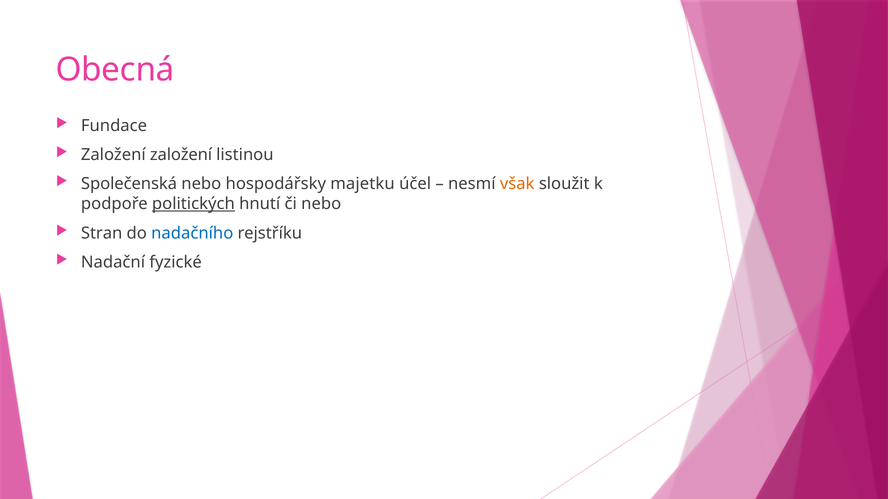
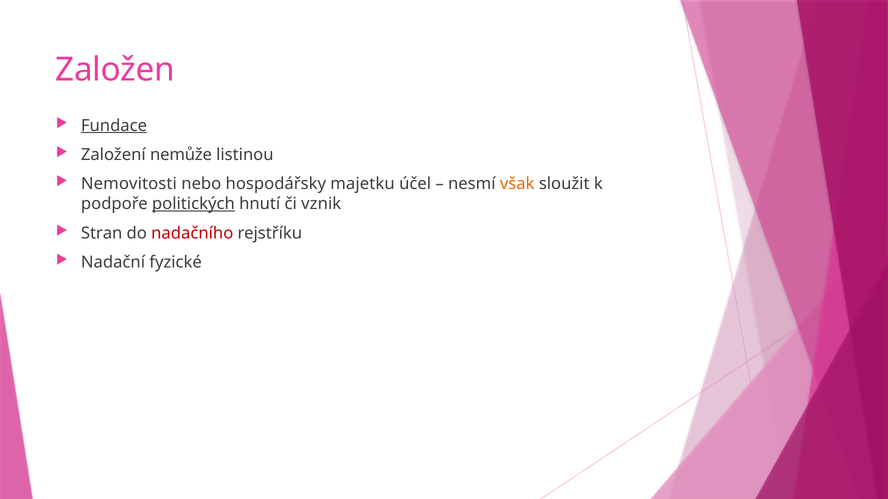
Obecná: Obecná -> Založen
Fundace underline: none -> present
Založení založení: založení -> nemůže
Společenská: Společenská -> Nemovitosti
či nebo: nebo -> vznik
nadačního colour: blue -> red
